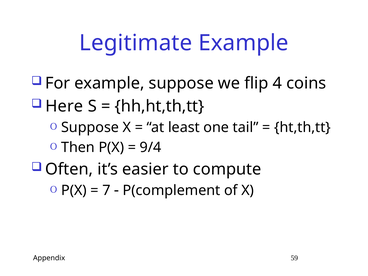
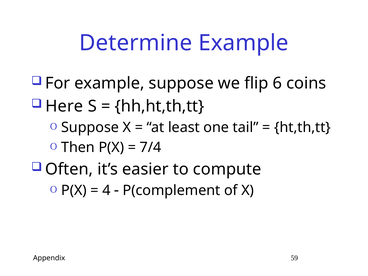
Legitimate: Legitimate -> Determine
4: 4 -> 6
9/4: 9/4 -> 7/4
7: 7 -> 4
